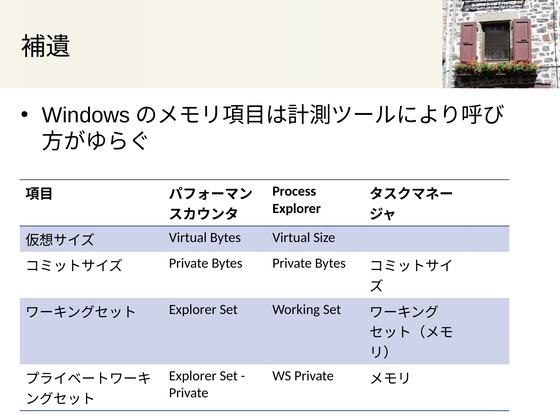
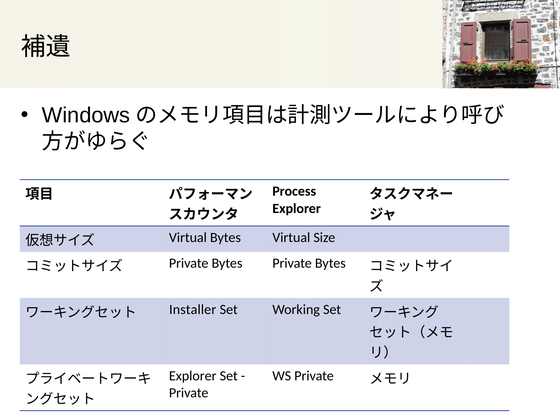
Explorer at (193, 310): Explorer -> Installer
